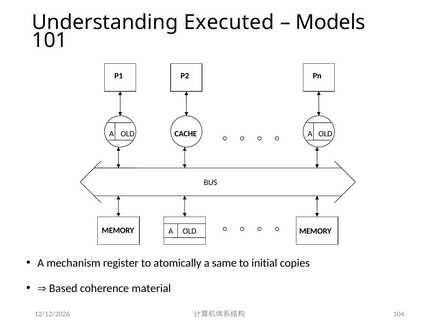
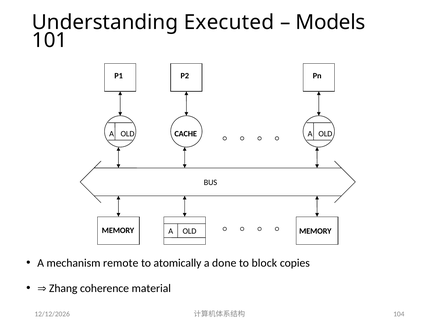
register: register -> remote
same: same -> done
initial: initial -> block
Based: Based -> Zhang
